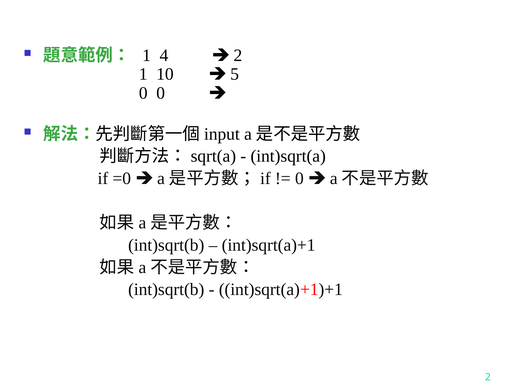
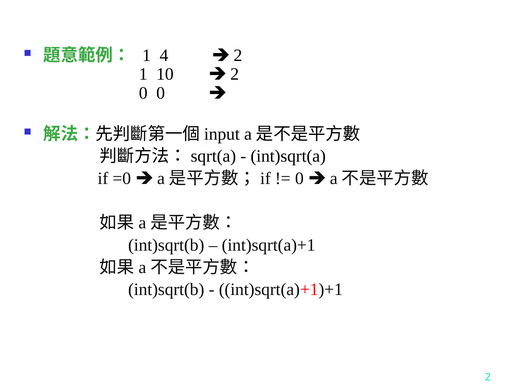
5 at (235, 74): 5 -> 2
